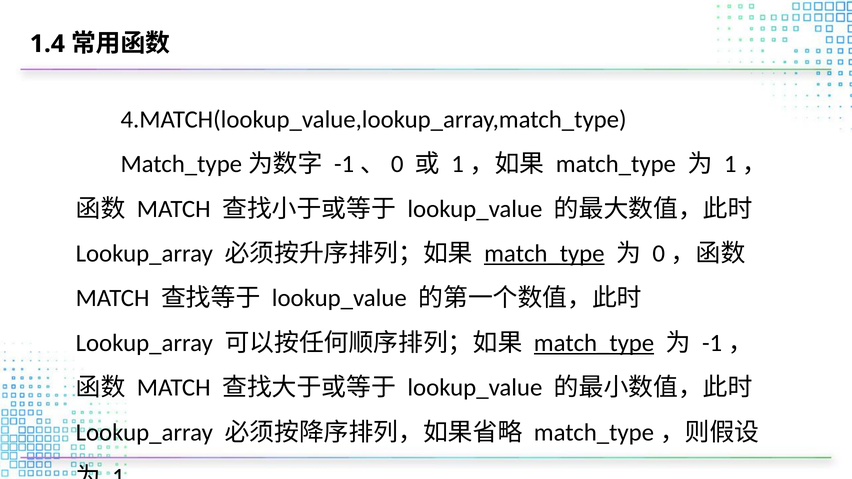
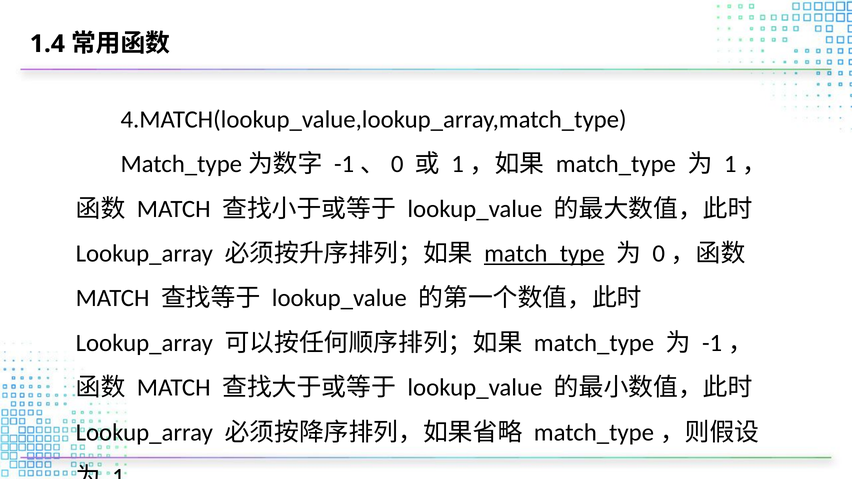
match_type at (594, 343) underline: present -> none
